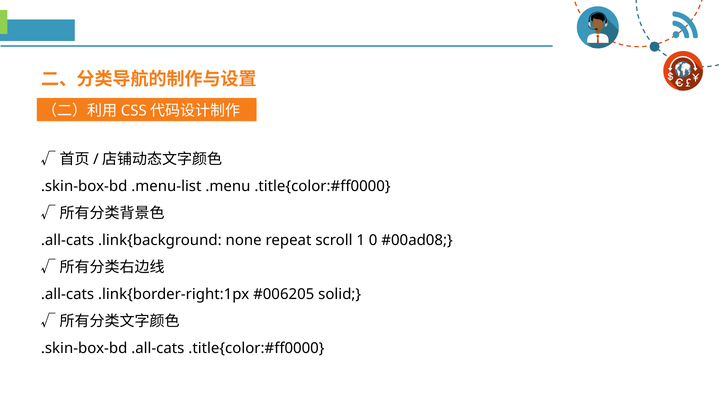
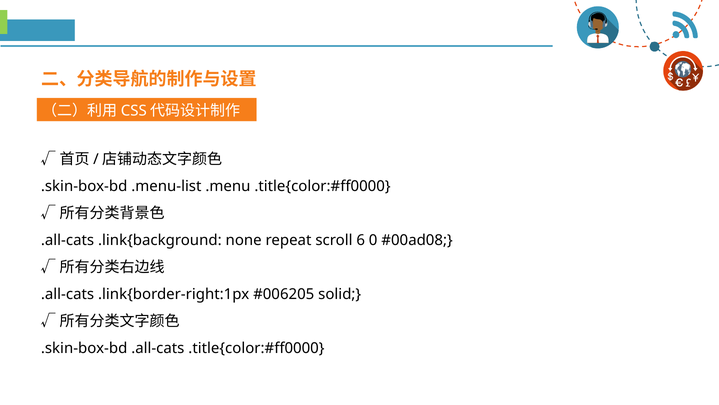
1: 1 -> 6
